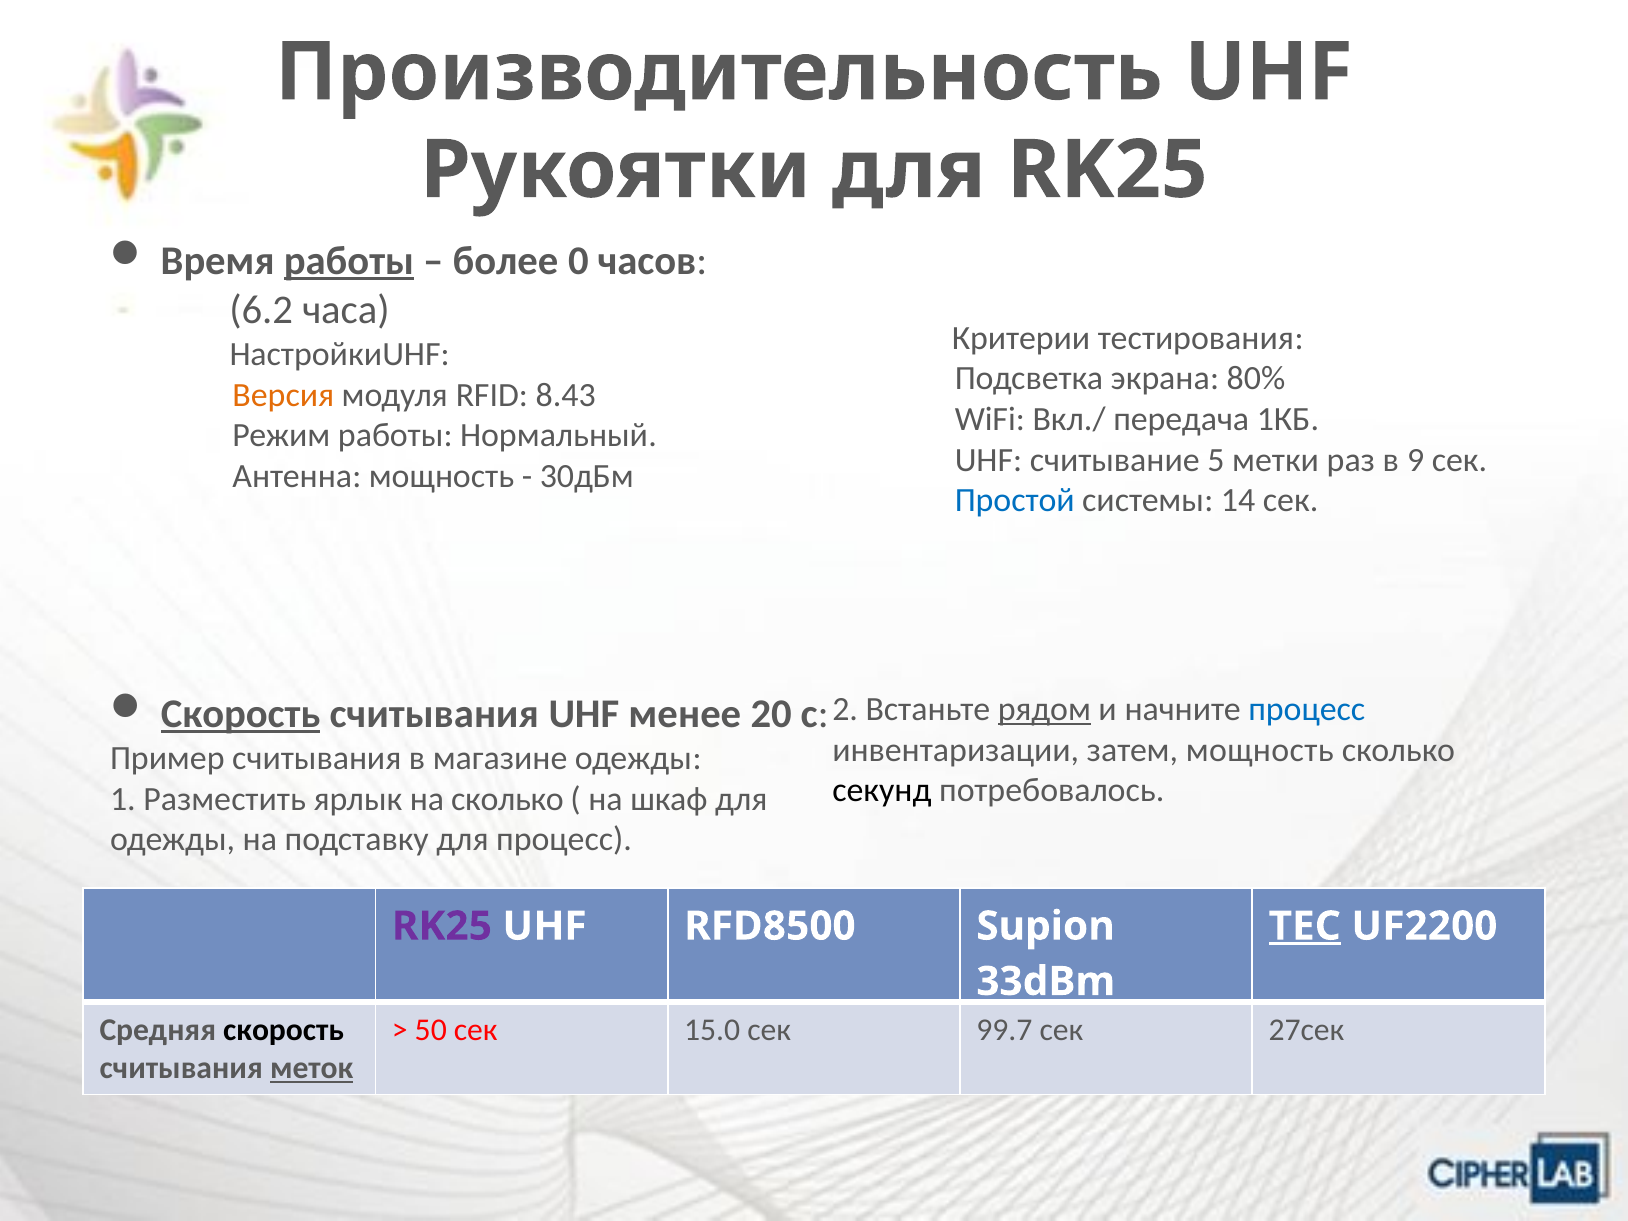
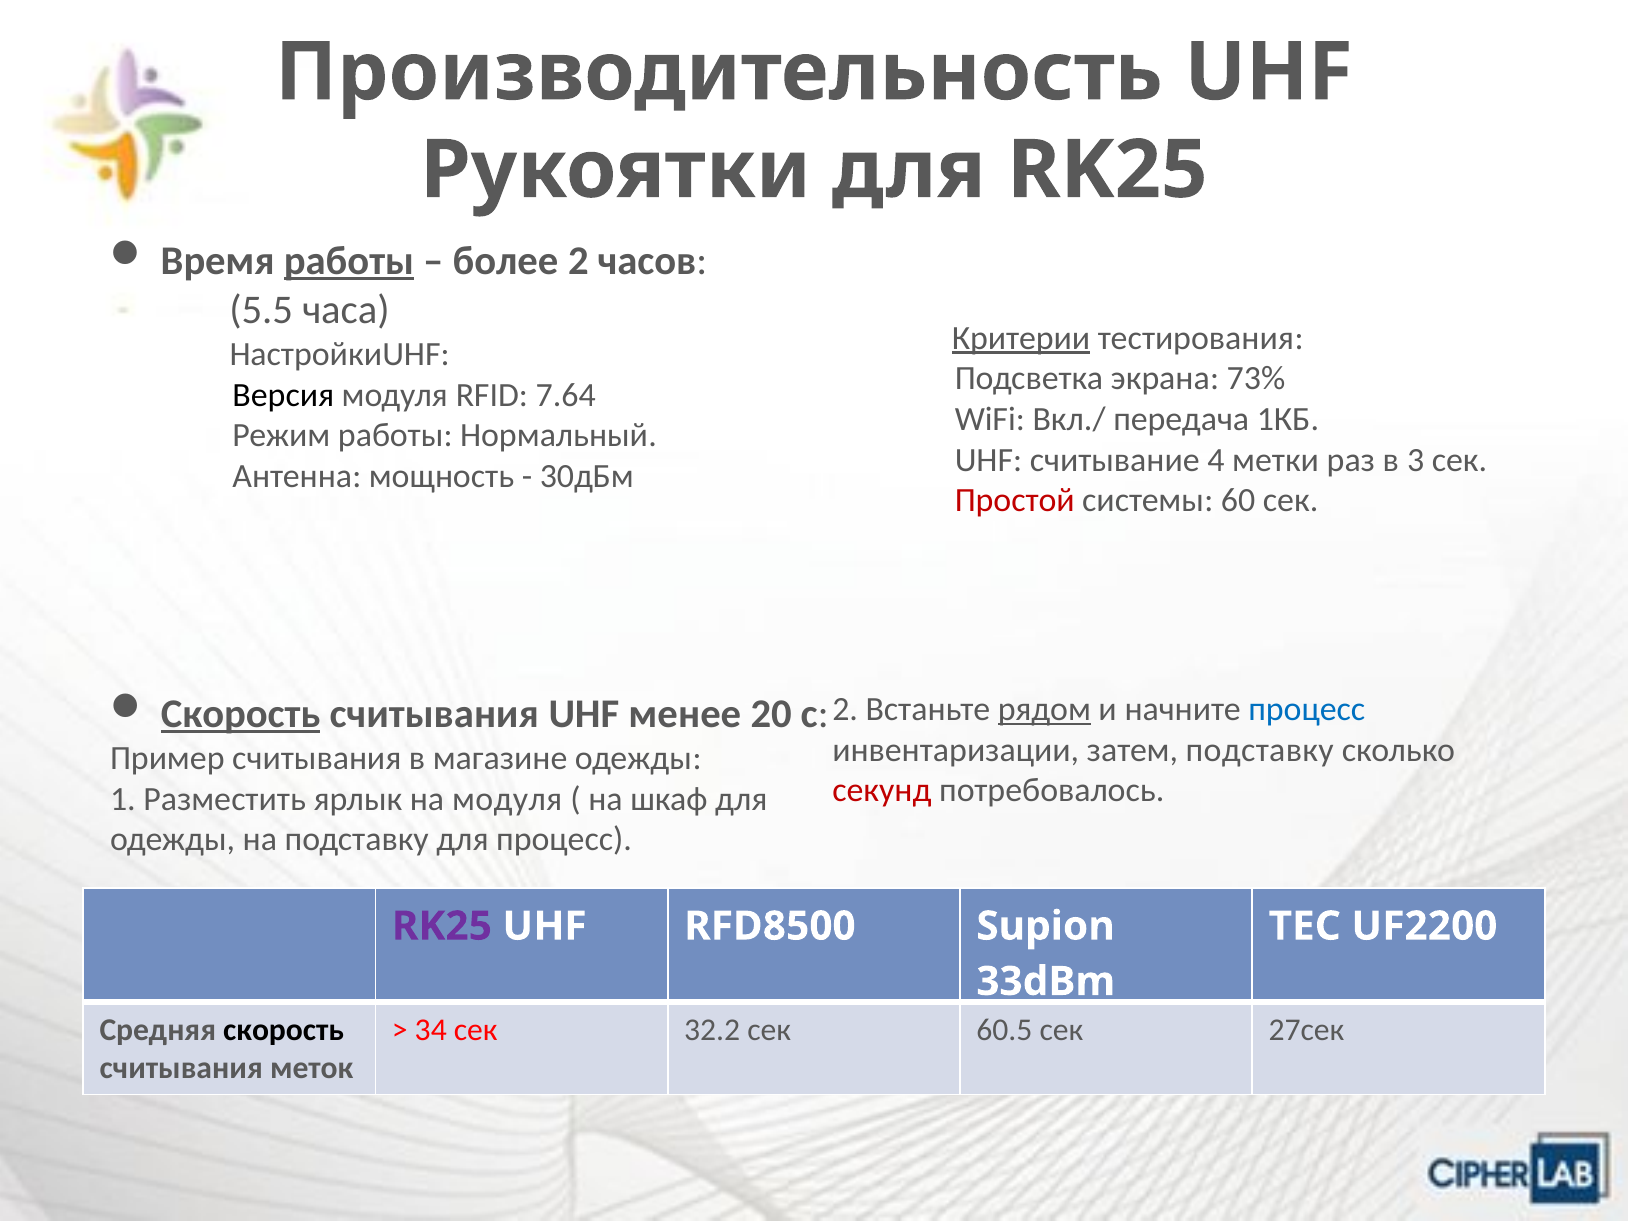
более 0: 0 -> 2
6.2: 6.2 -> 5.5
Критерии underline: none -> present
80%: 80% -> 73%
Версия colour: orange -> black
8.43: 8.43 -> 7.64
5: 5 -> 4
9: 9 -> 3
Простой colour: blue -> red
14: 14 -> 60
затем мощность: мощность -> подставку
секунд colour: black -> red
на сколько: сколько -> модуля
TEC underline: present -> none
50: 50 -> 34
15.0: 15.0 -> 32.2
99.7: 99.7 -> 60.5
меток underline: present -> none
